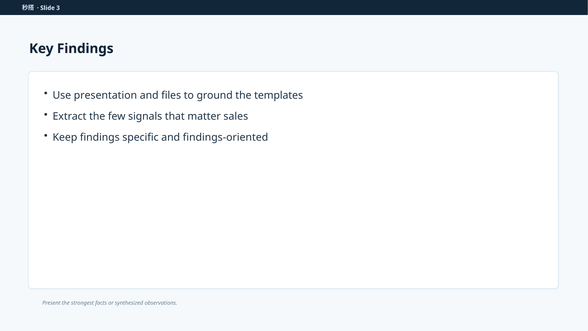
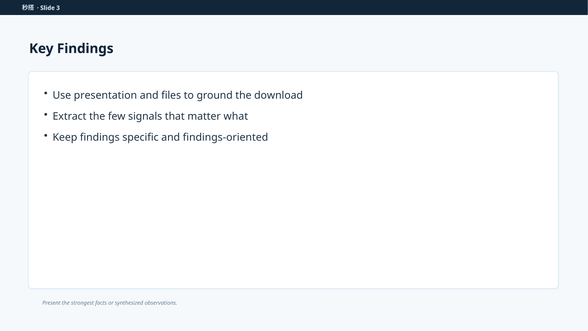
templates: templates -> download
sales: sales -> what
